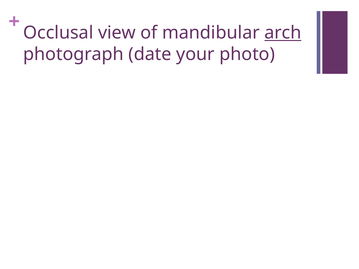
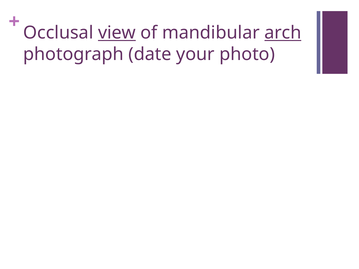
view underline: none -> present
